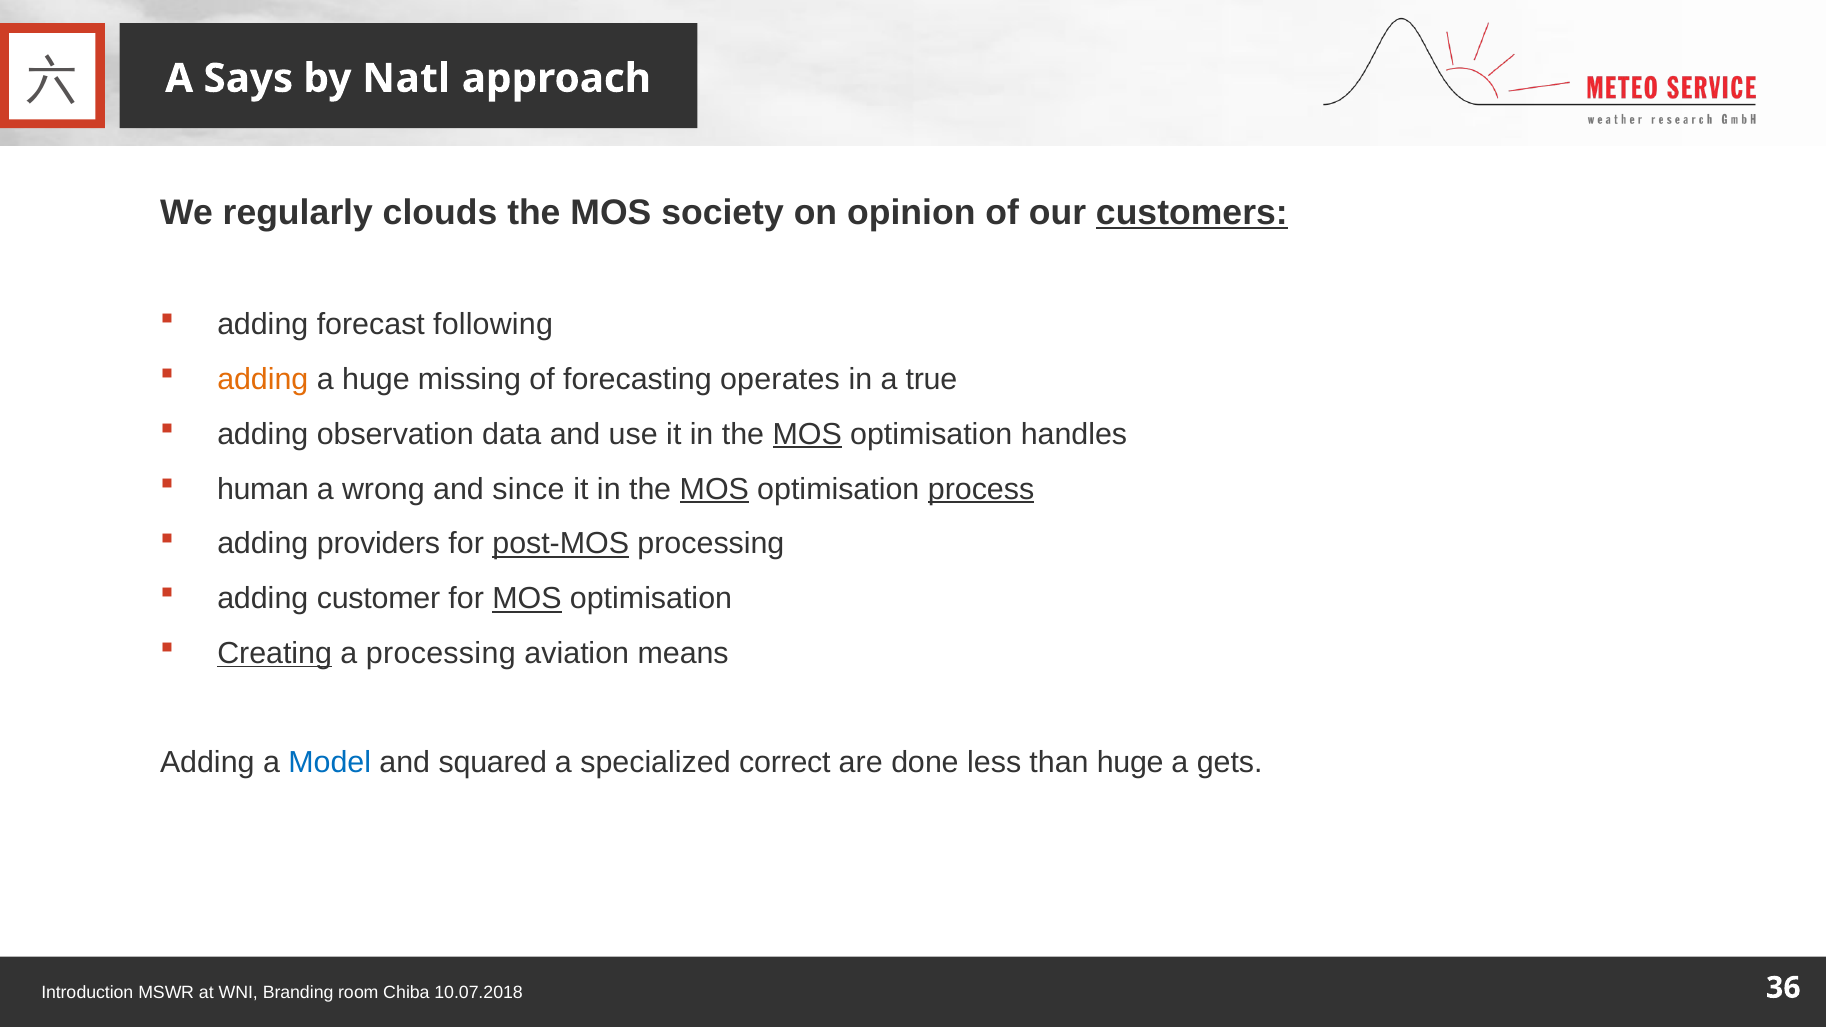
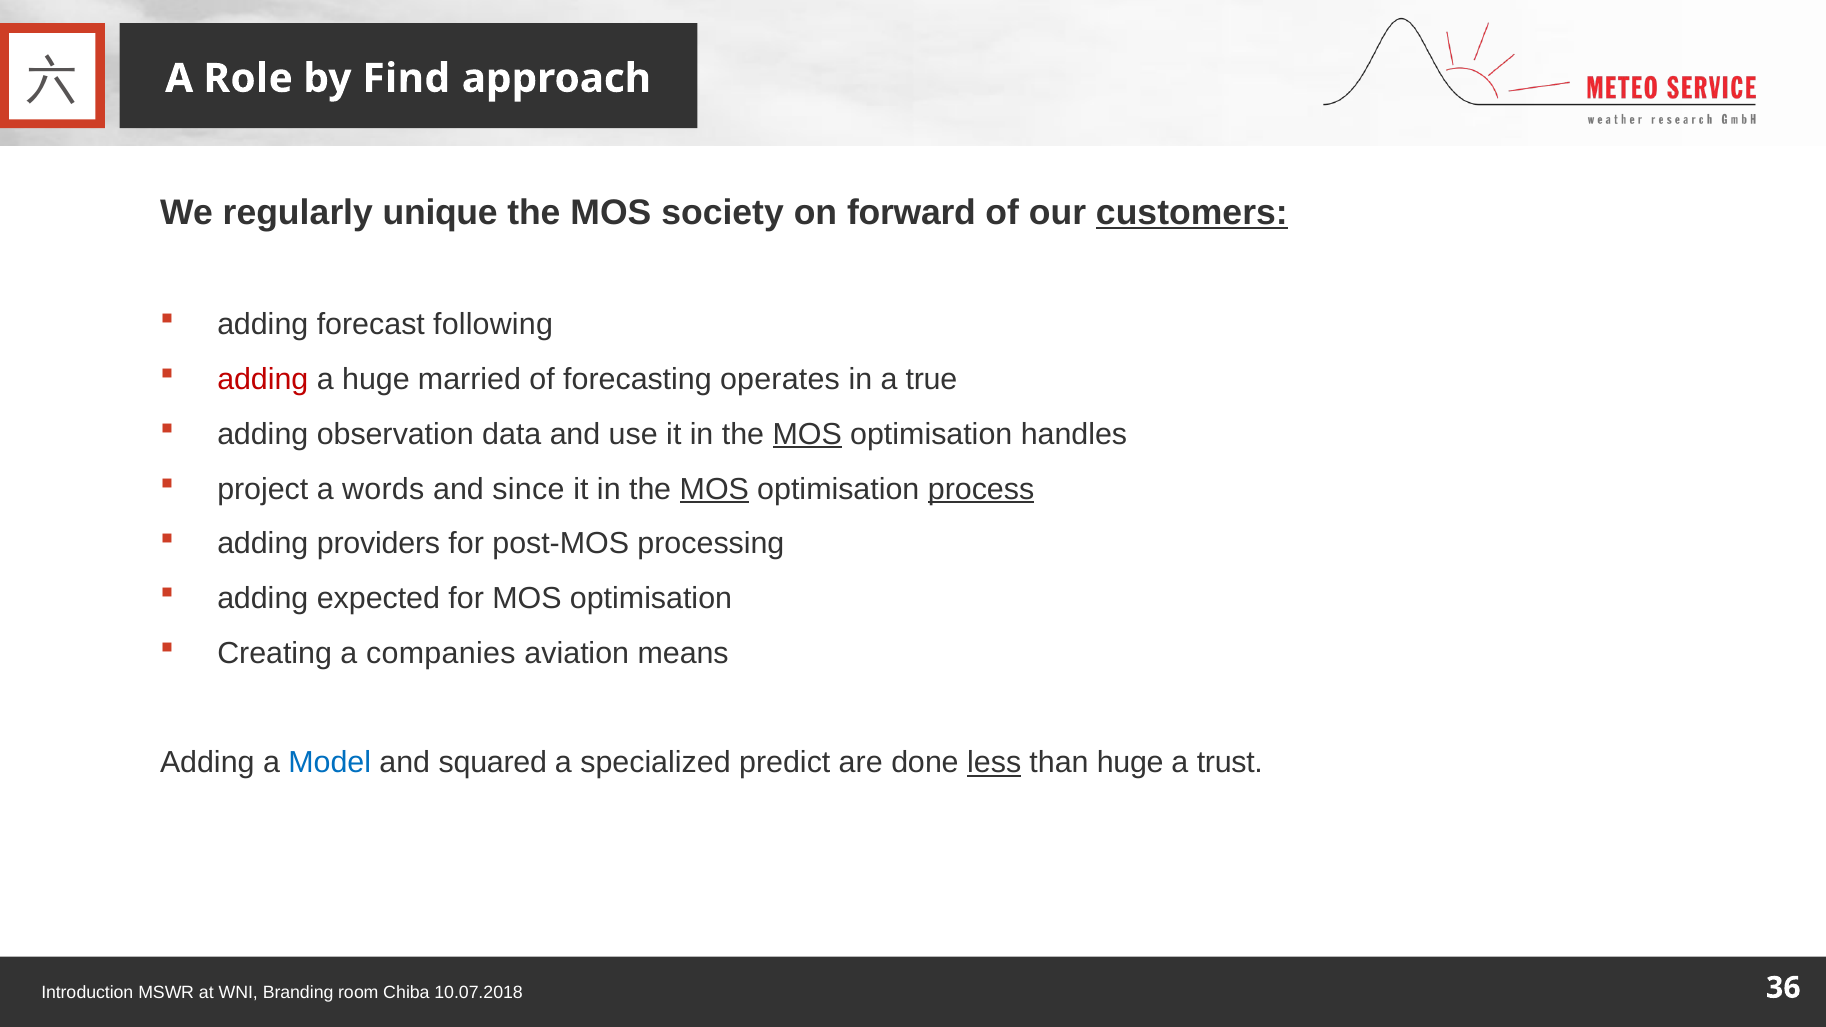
Says: Says -> Role
Natl: Natl -> Find
clouds: clouds -> unique
opinion: opinion -> forward
adding at (263, 380) colour: orange -> red
missing: missing -> married
human: human -> project
wrong: wrong -> words
post-MOS underline: present -> none
customer: customer -> expected
MOS at (527, 599) underline: present -> none
Creating underline: present -> none
a processing: processing -> companies
correct: correct -> predict
less underline: none -> present
gets: gets -> trust
